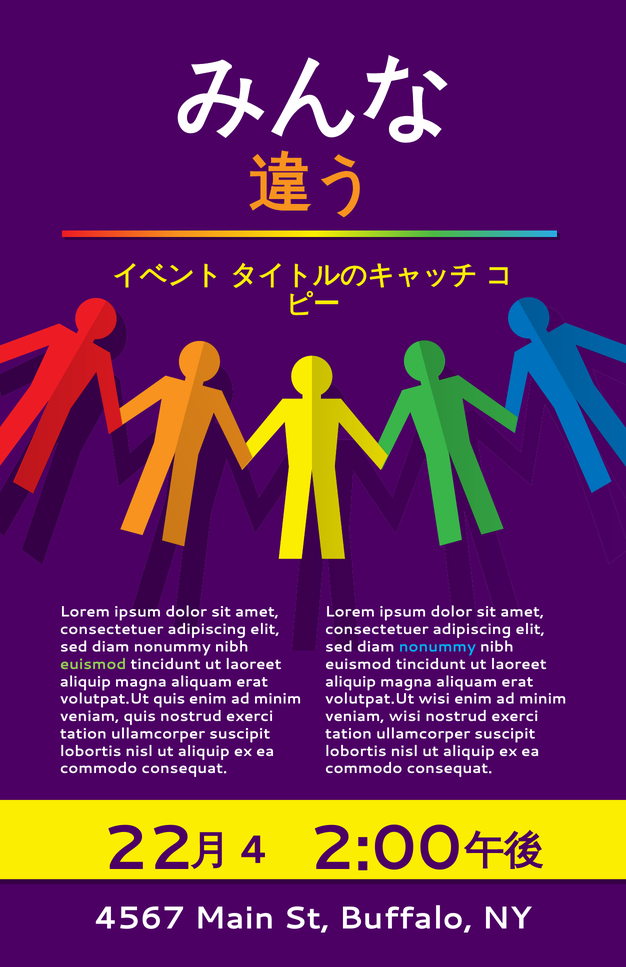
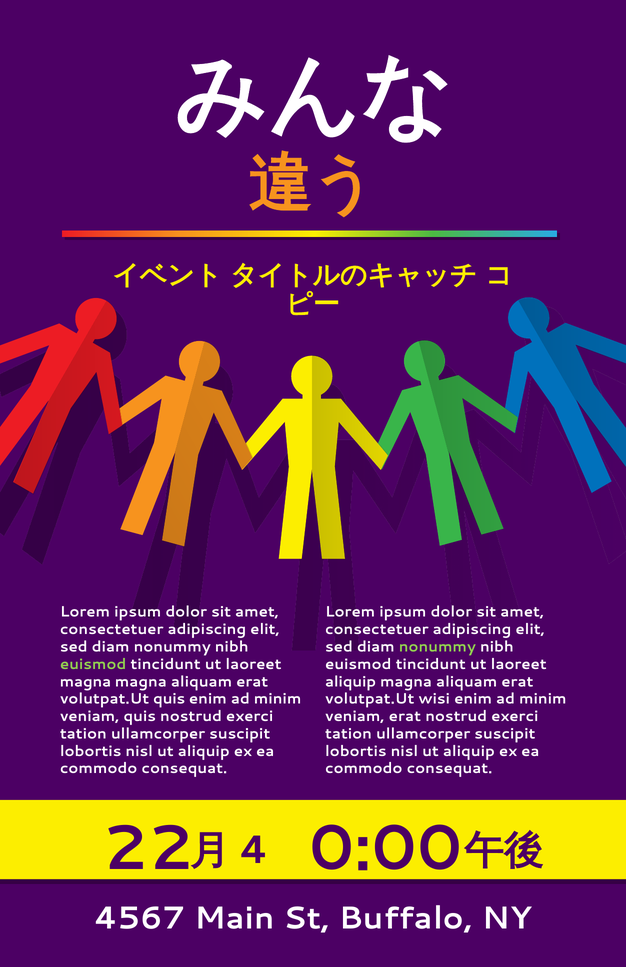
nonummy at (437, 647) colour: light blue -> light green
aliquip at (85, 682): aliquip -> magna
veniam wisi: wisi -> erat
2:00: 2:00 -> 0:00
